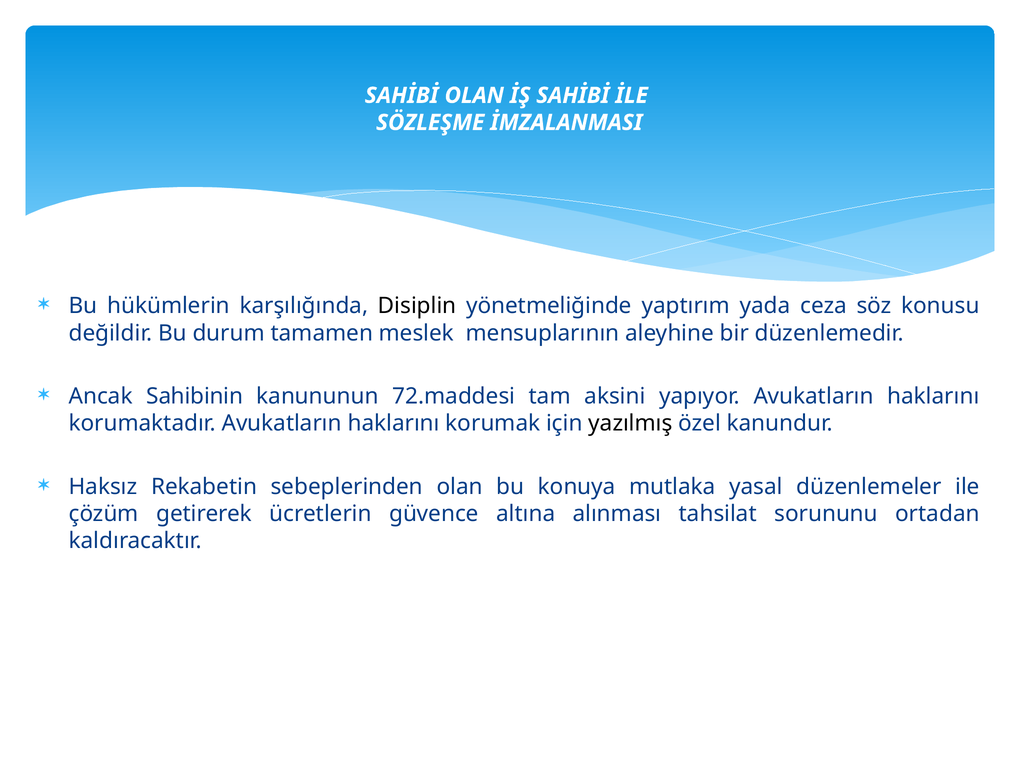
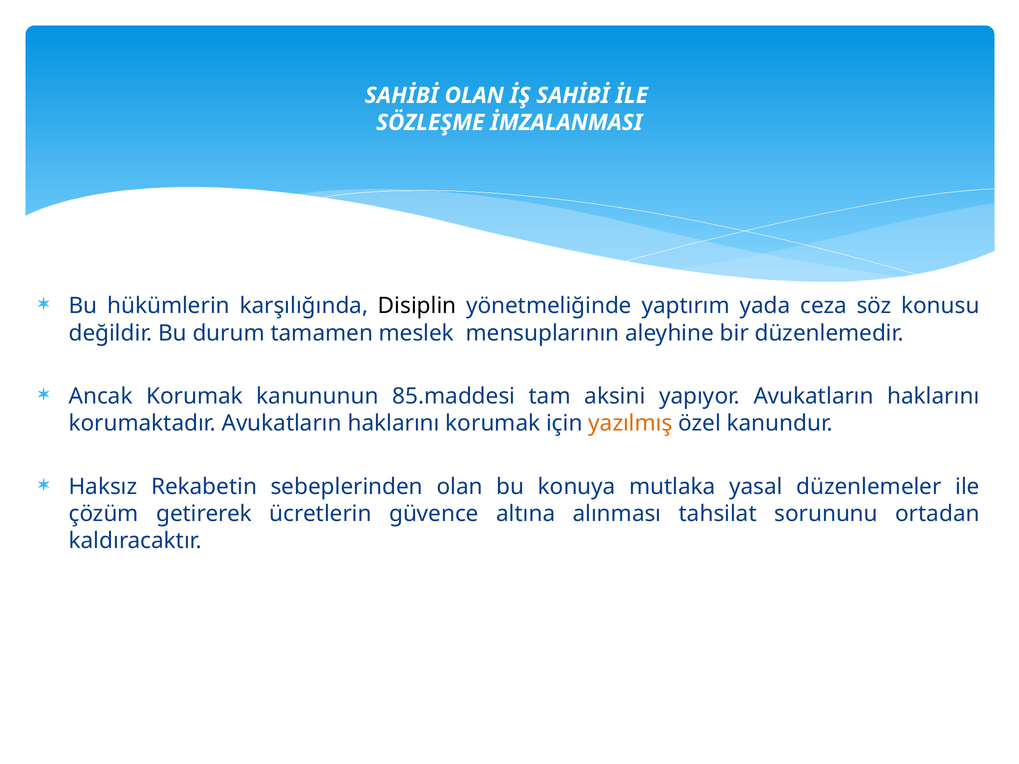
Ancak Sahibinin: Sahibinin -> Korumak
72.maddesi: 72.maddesi -> 85.maddesi
yazılmış colour: black -> orange
